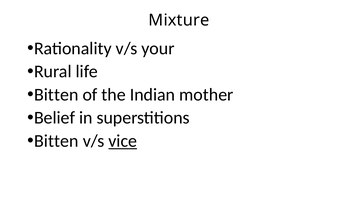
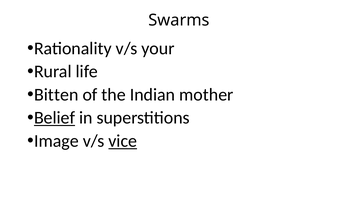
Mixture: Mixture -> Swarms
Belief underline: none -> present
Bitten at (56, 141): Bitten -> Image
